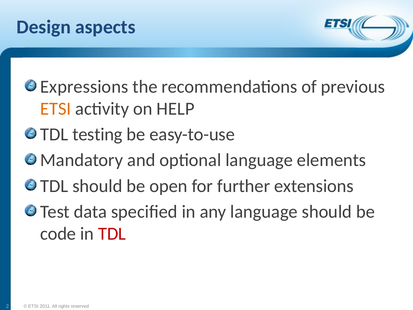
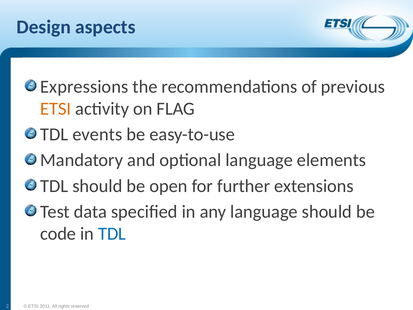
HELP: HELP -> FLAG
testing: testing -> events
TDL at (112, 234) colour: red -> blue
